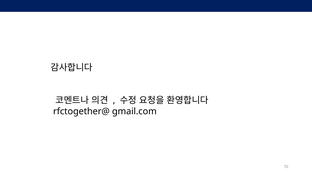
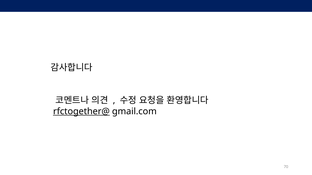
rfctogether@ underline: none -> present
